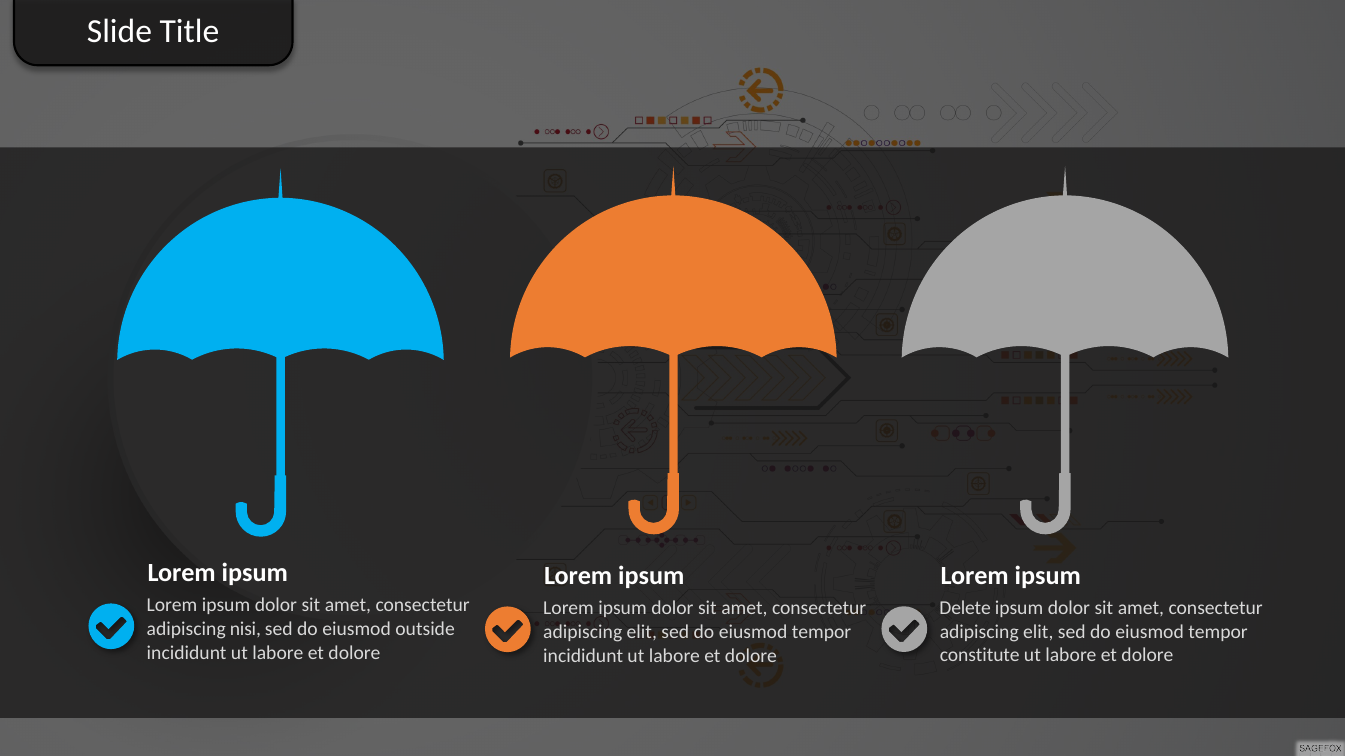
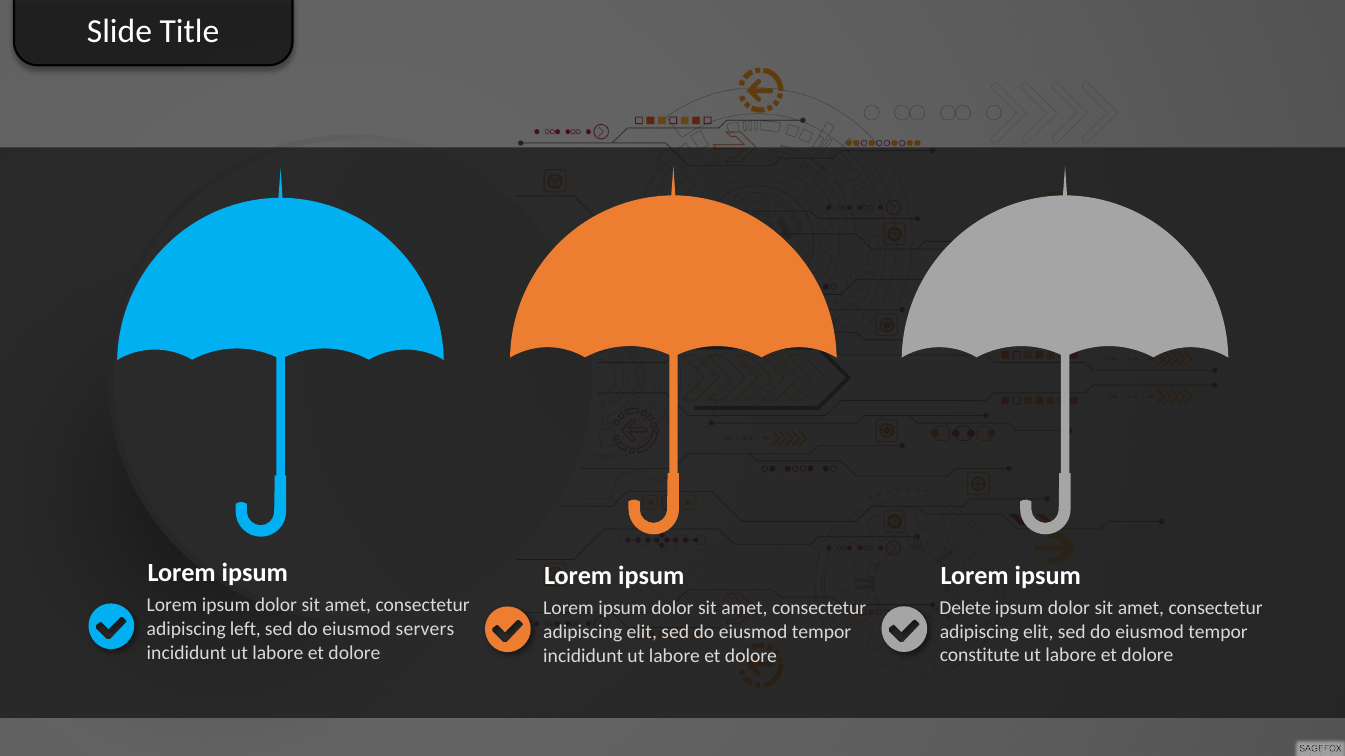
nisi: nisi -> left
outside: outside -> servers
